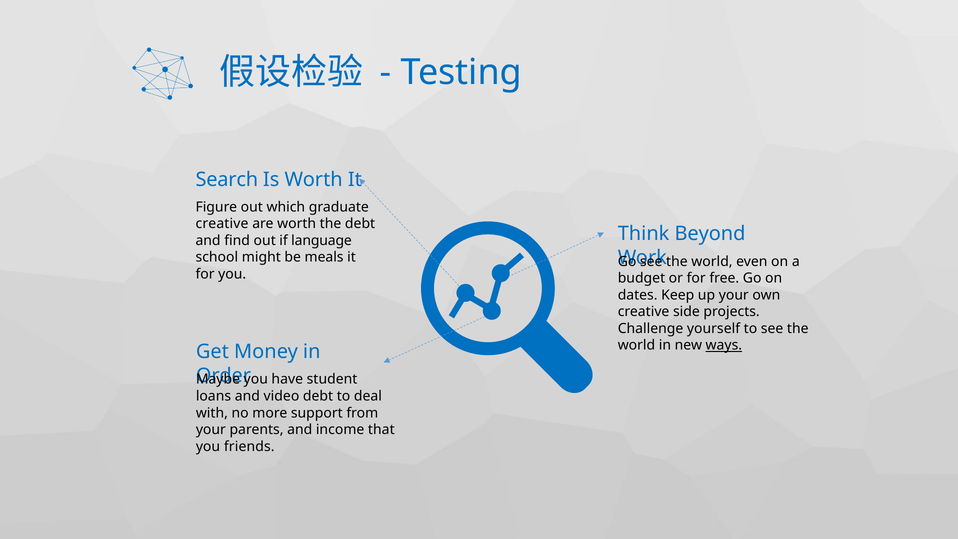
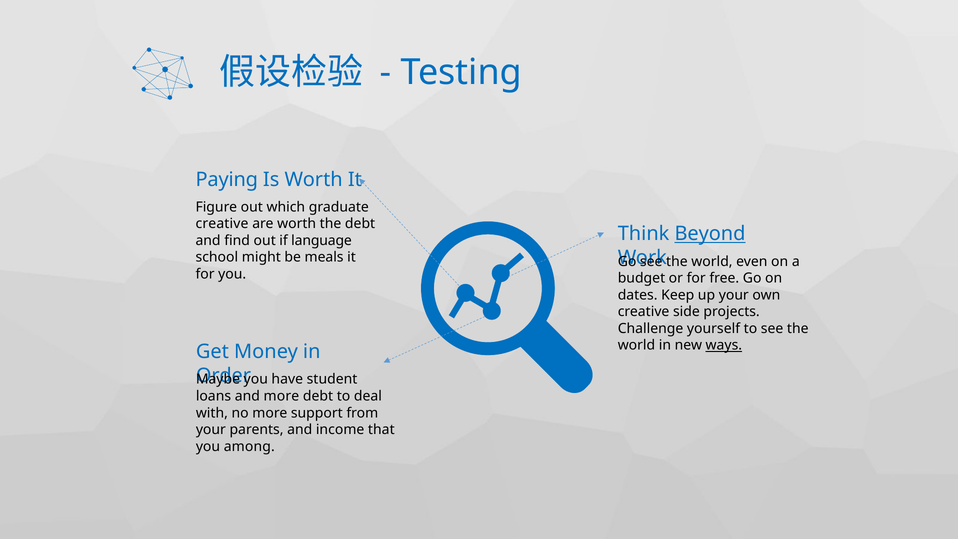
Search: Search -> Paying
Beyond underline: none -> present
and video: video -> more
friends: friends -> among
